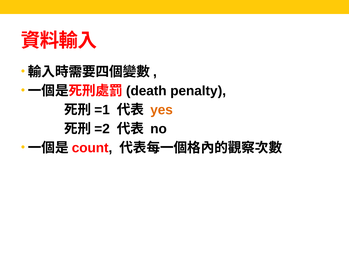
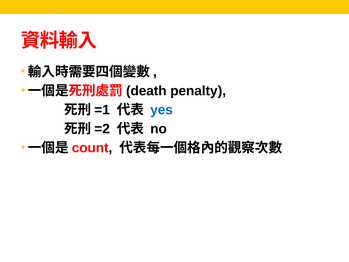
yes colour: orange -> blue
